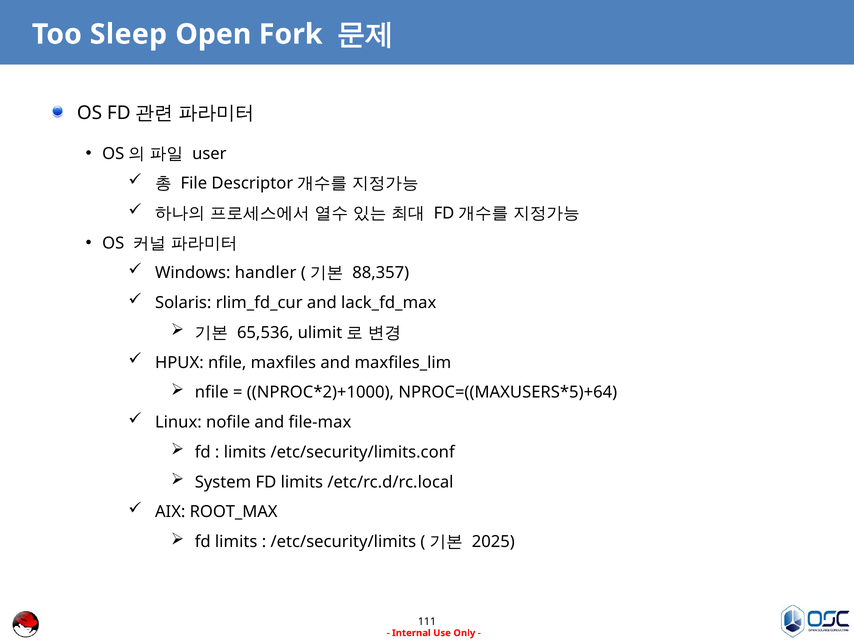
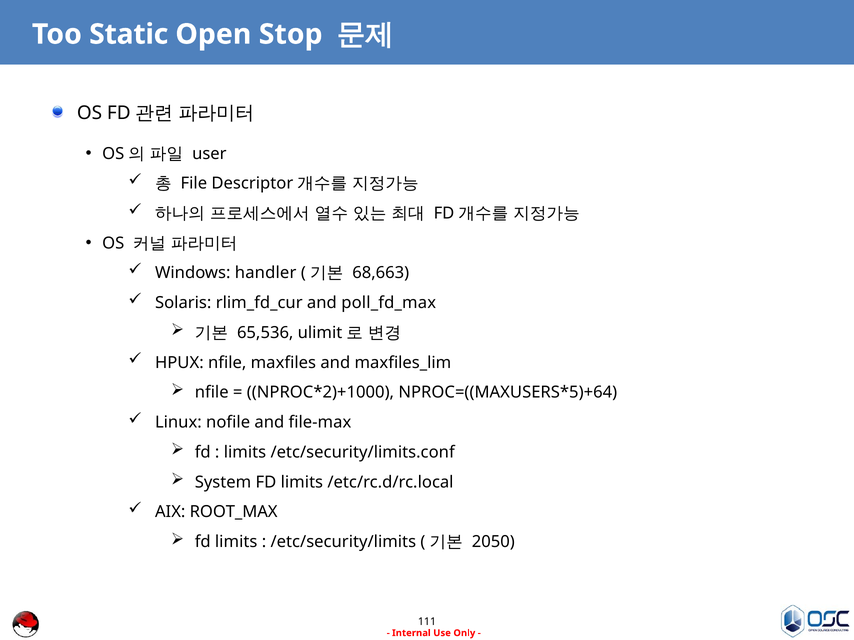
Sleep: Sleep -> Static
Fork: Fork -> Stop
88,357: 88,357 -> 68,663
lack_fd_max: lack_fd_max -> poll_fd_max
2025: 2025 -> 2050
